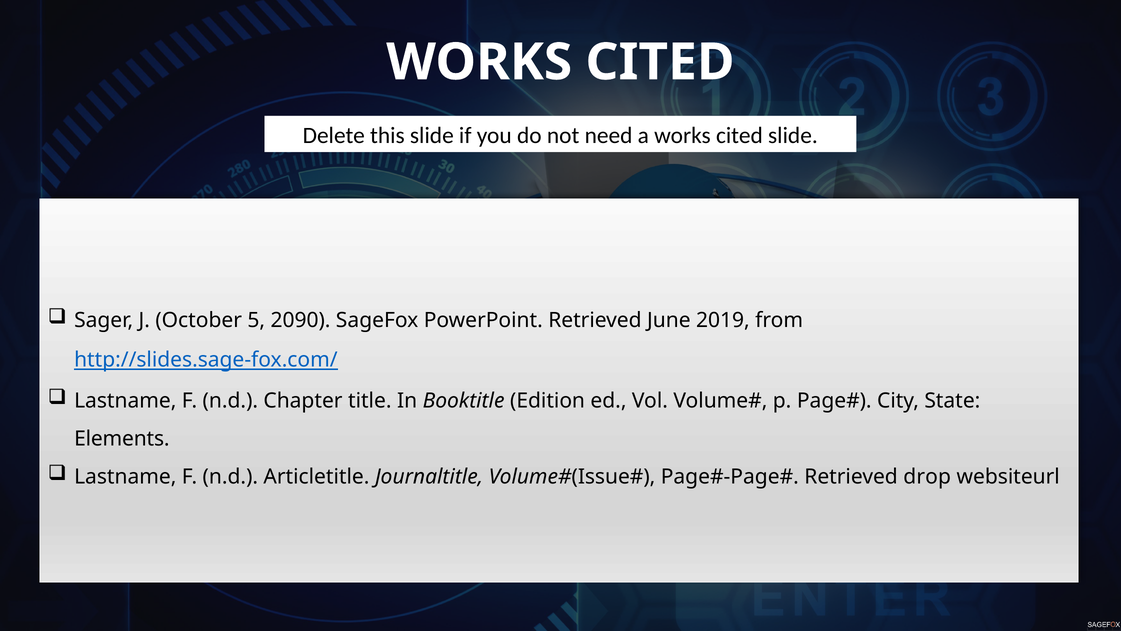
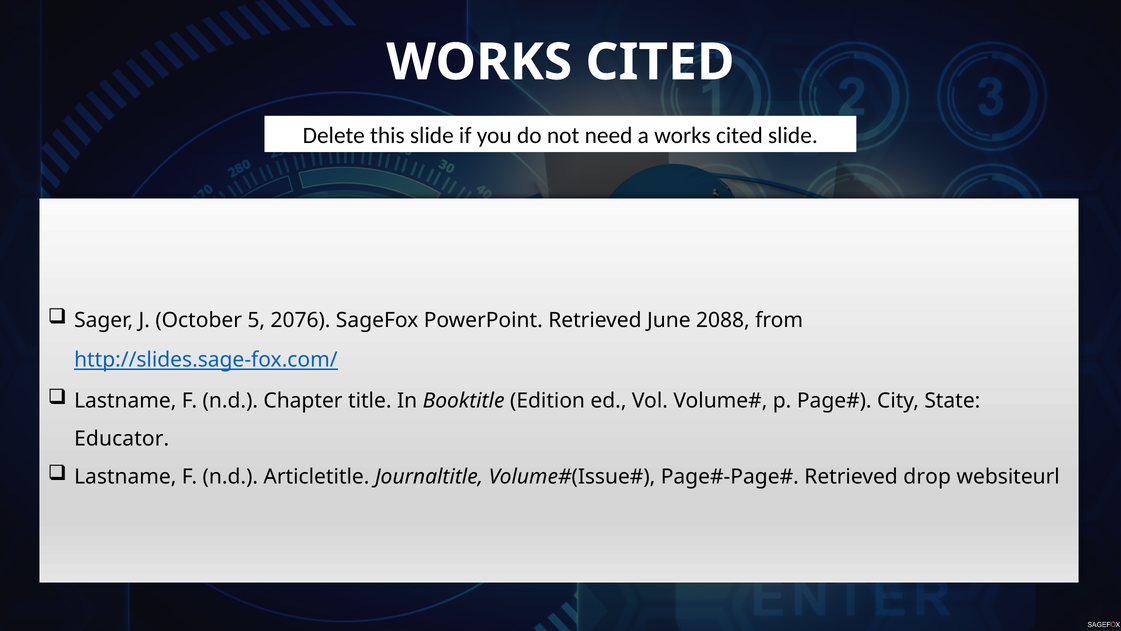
2090: 2090 -> 2076
2019: 2019 -> 2088
Elements: Elements -> Educator
